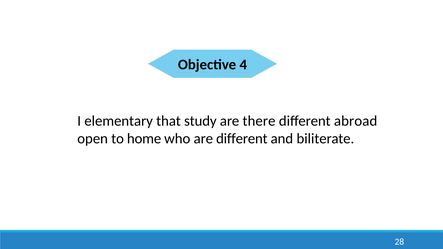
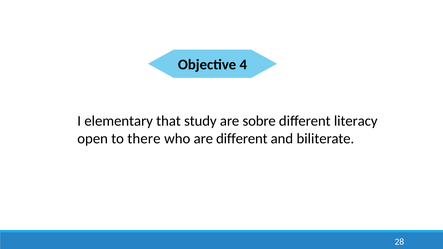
there: there -> sobre
abroad: abroad -> literacy
home: home -> there
